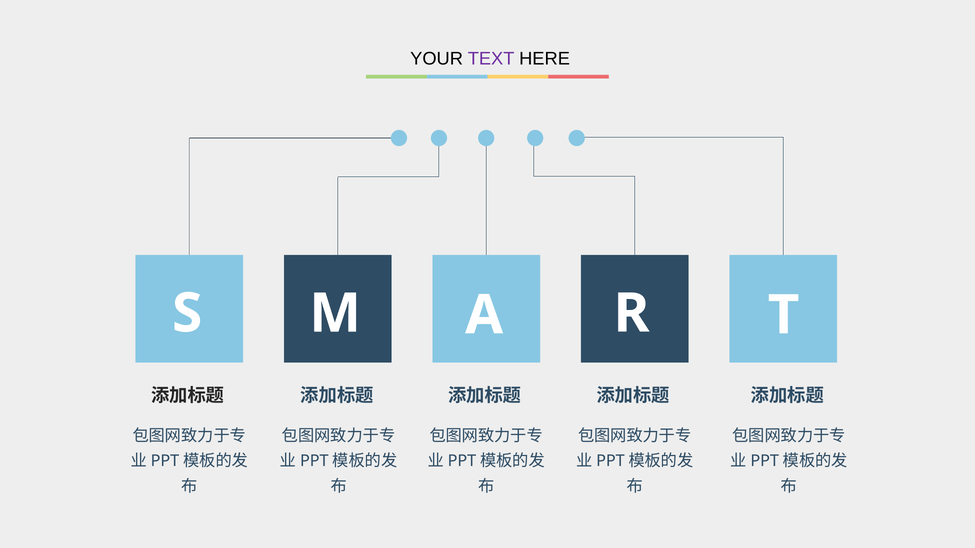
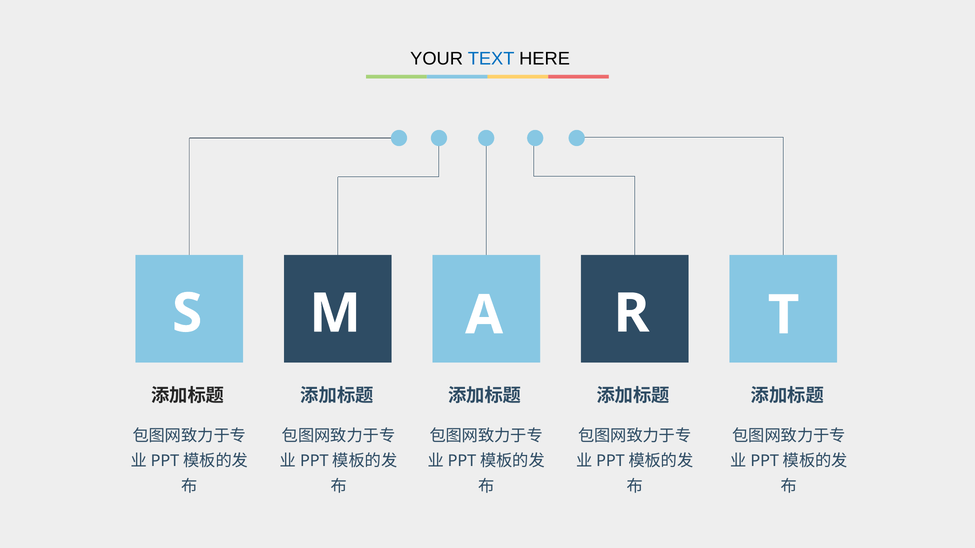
TEXT colour: purple -> blue
